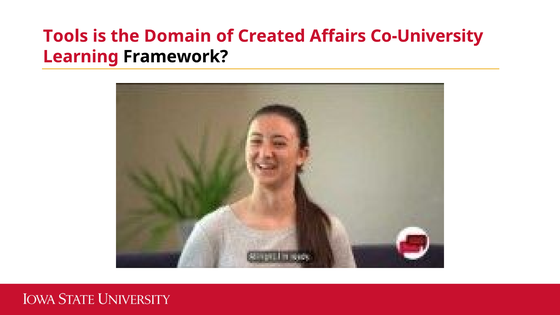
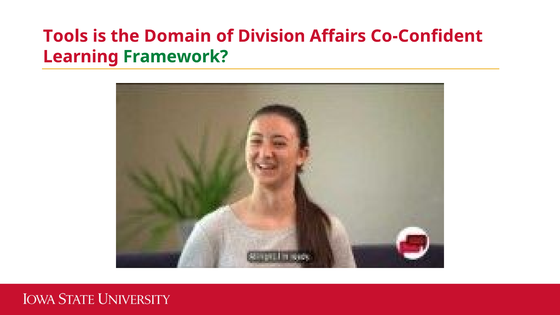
Created: Created -> Division
Co-University: Co-University -> Co-Confident
Framework colour: black -> green
